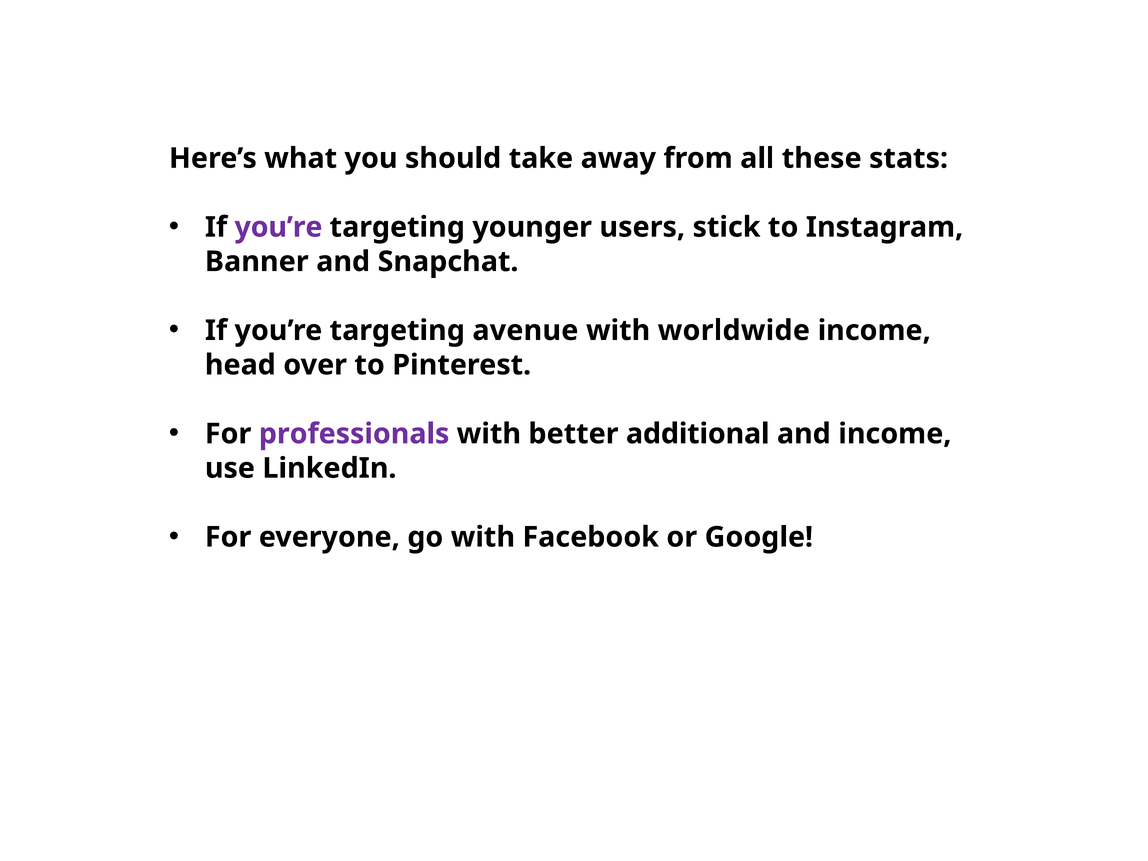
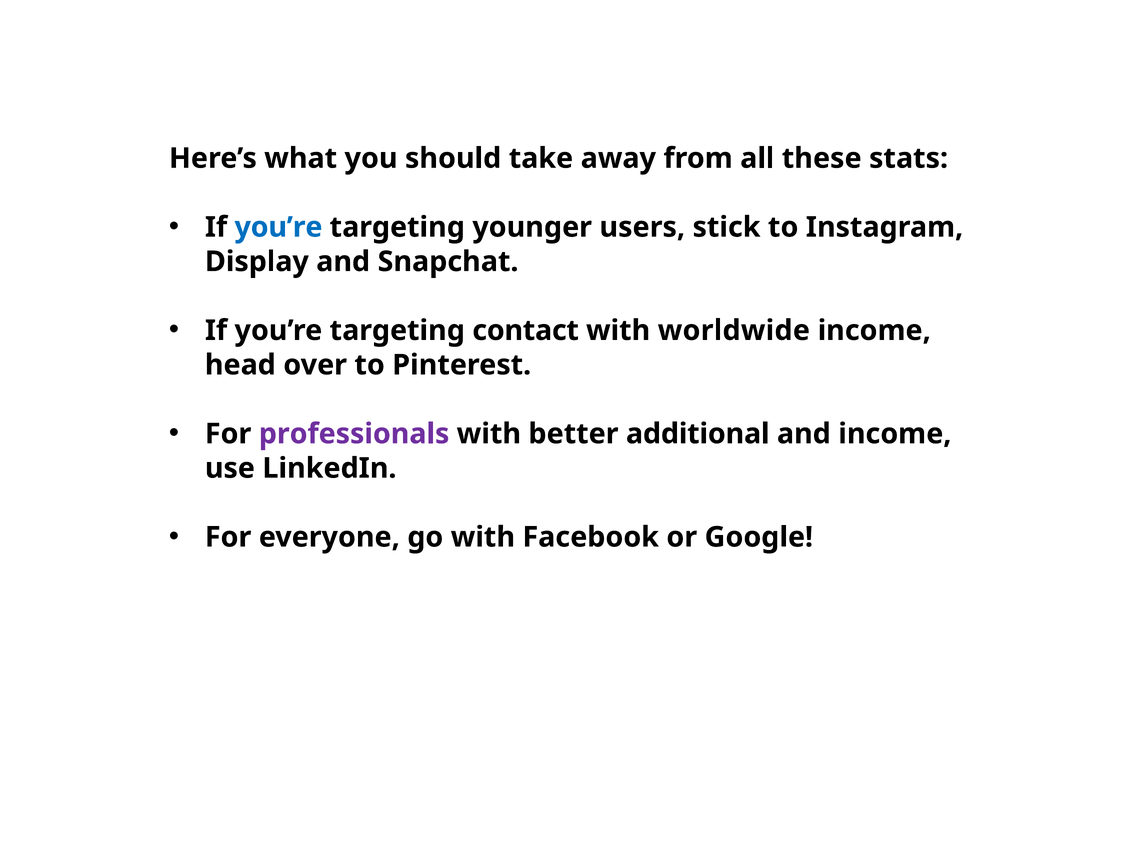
you’re at (278, 227) colour: purple -> blue
Banner: Banner -> Display
avenue: avenue -> contact
